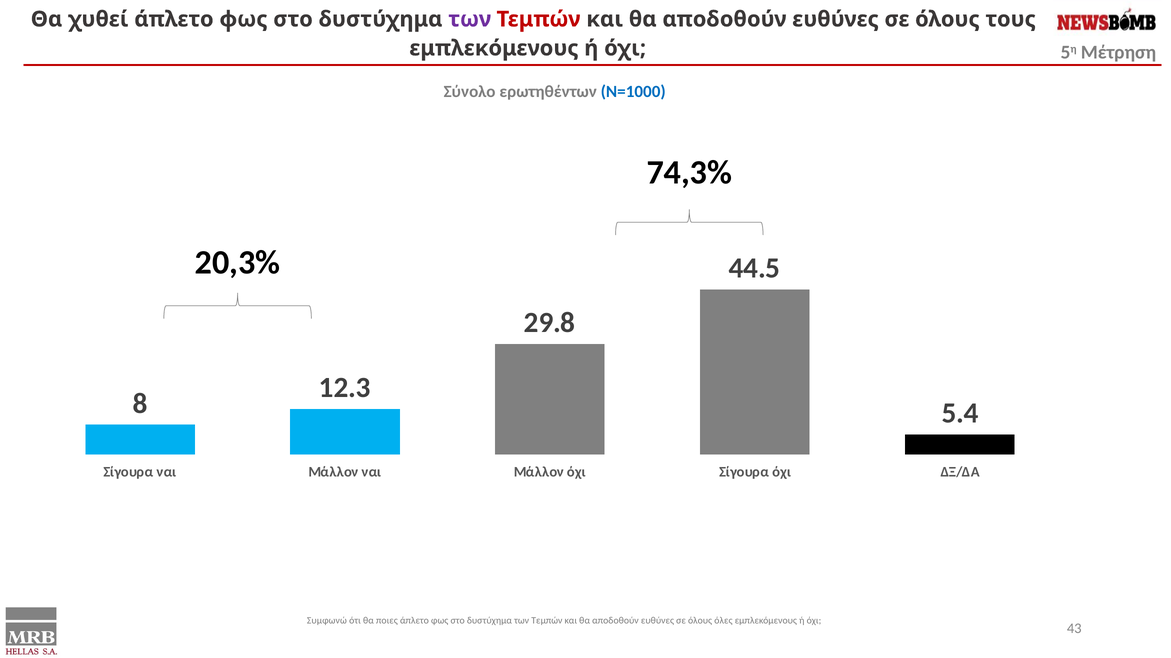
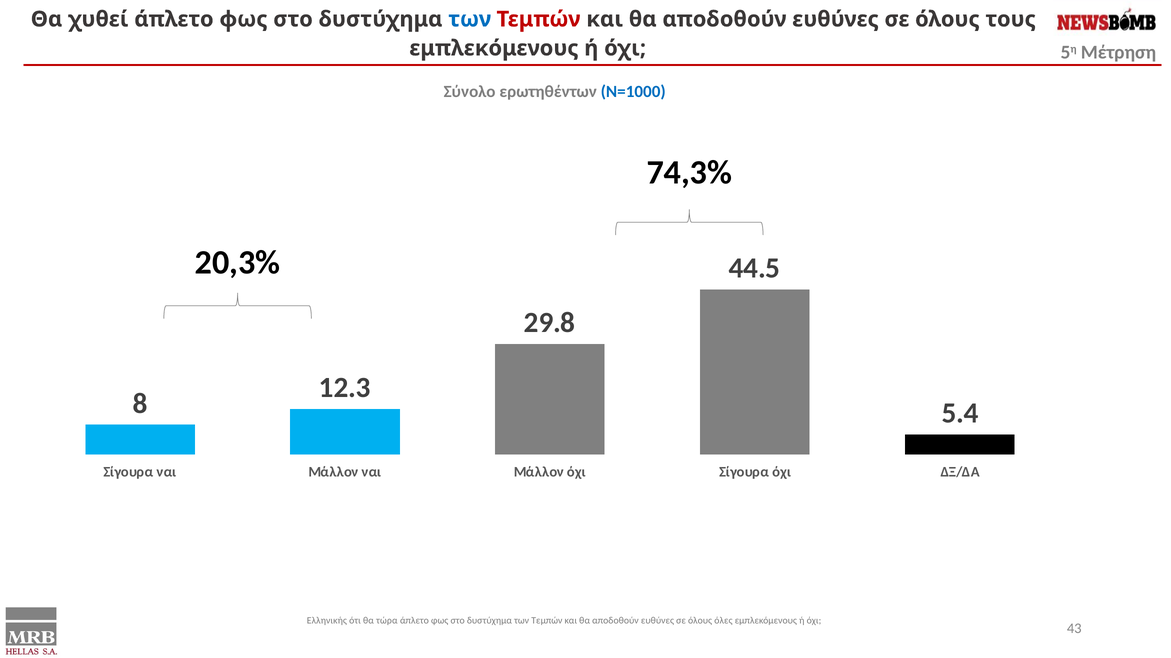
των at (470, 19) colour: purple -> blue
Συμφωνώ: Συμφωνώ -> Ελληνικής
ποιες: ποιες -> τώρα
